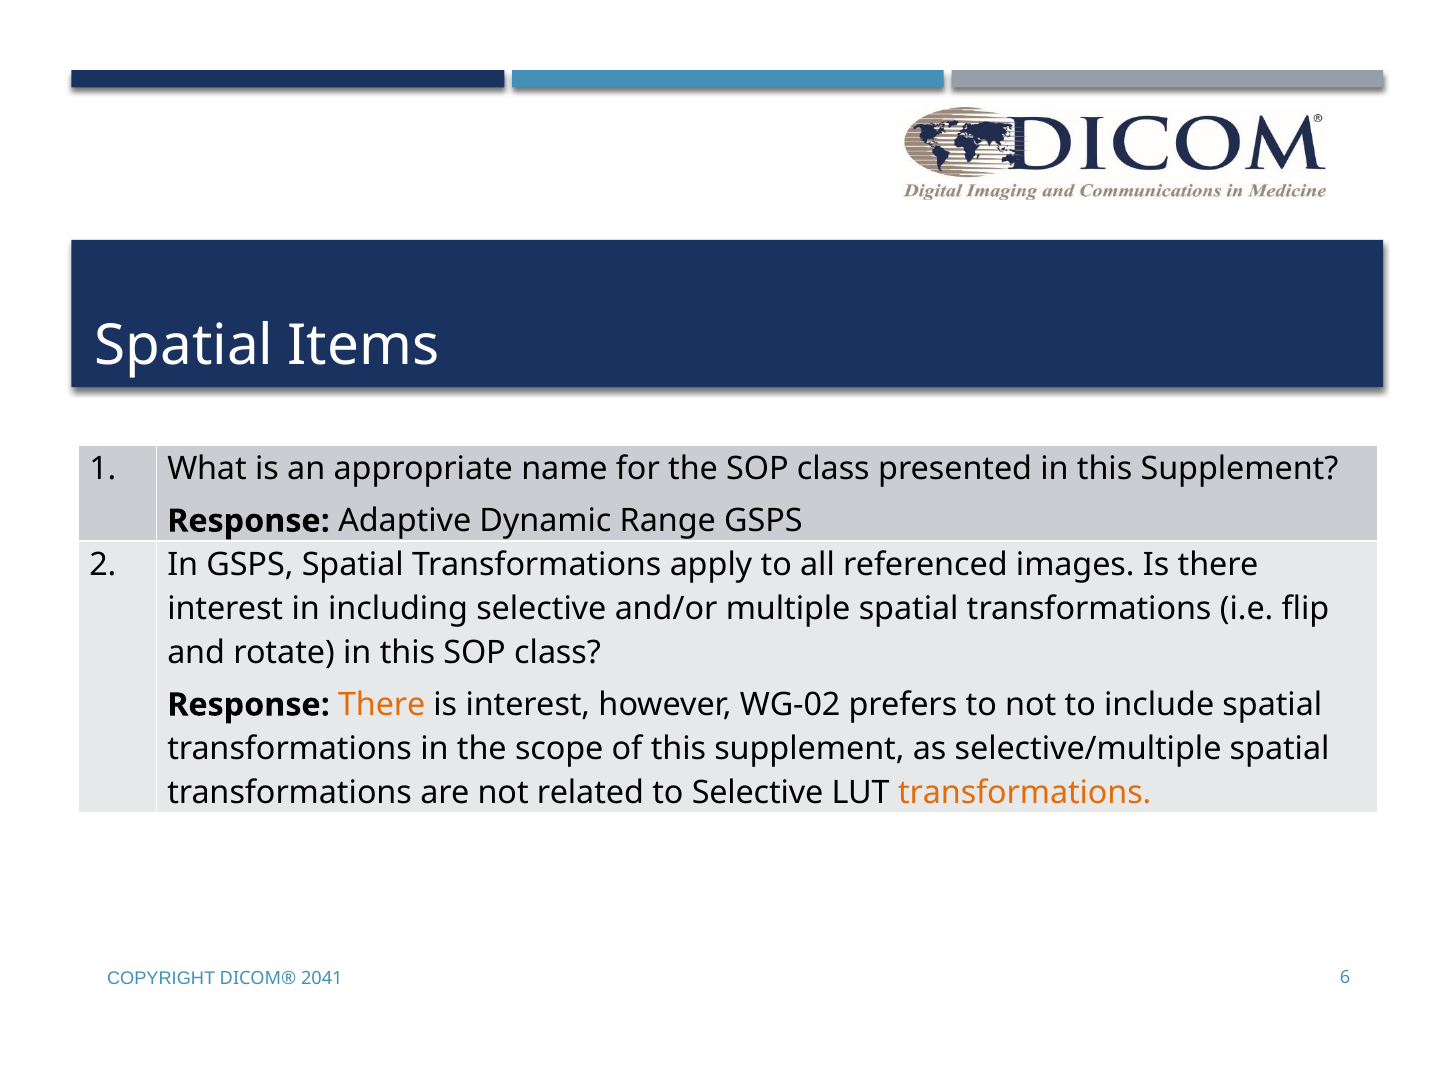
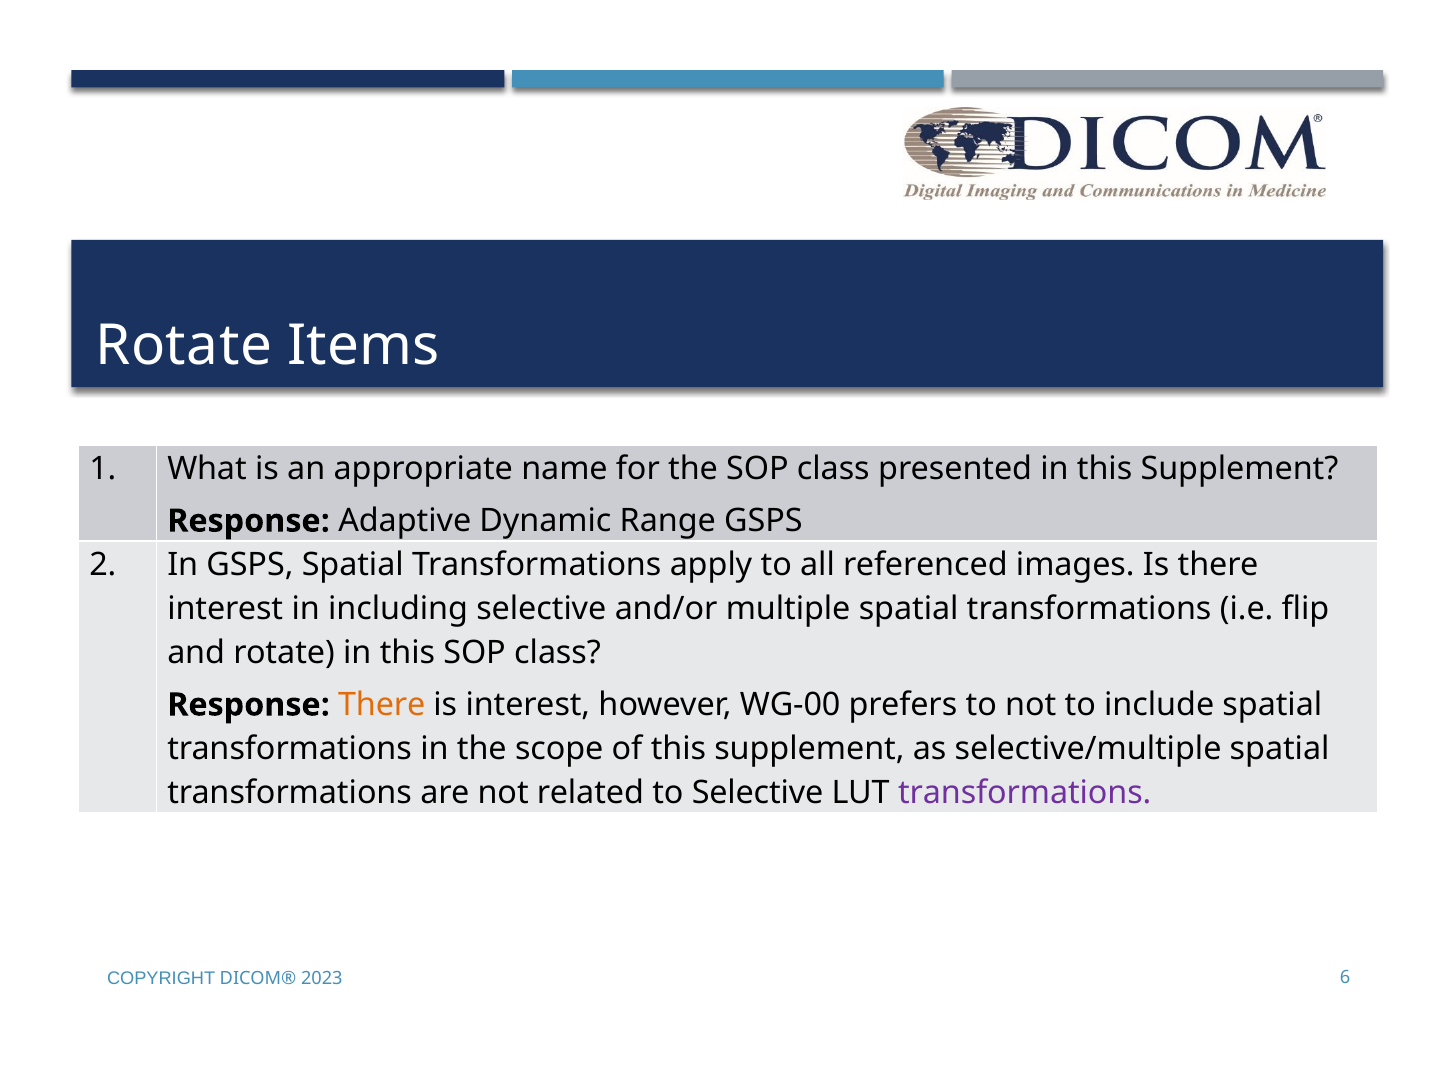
Spatial at (184, 346): Spatial -> Rotate
WG-02: WG-02 -> WG-00
transformations at (1025, 793) colour: orange -> purple
2041: 2041 -> 2023
